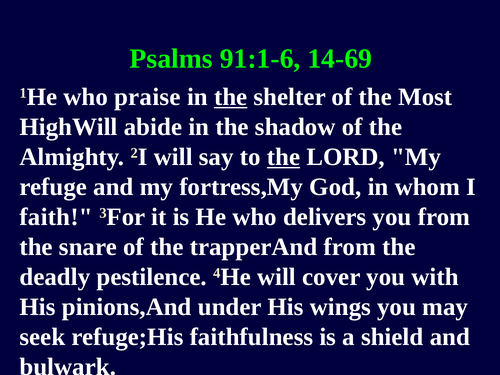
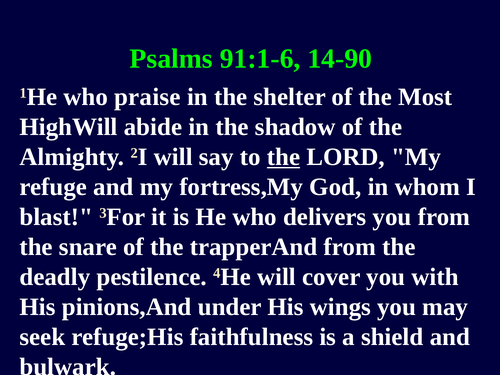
14-69: 14-69 -> 14-90
the at (231, 97) underline: present -> none
faith: faith -> blast
